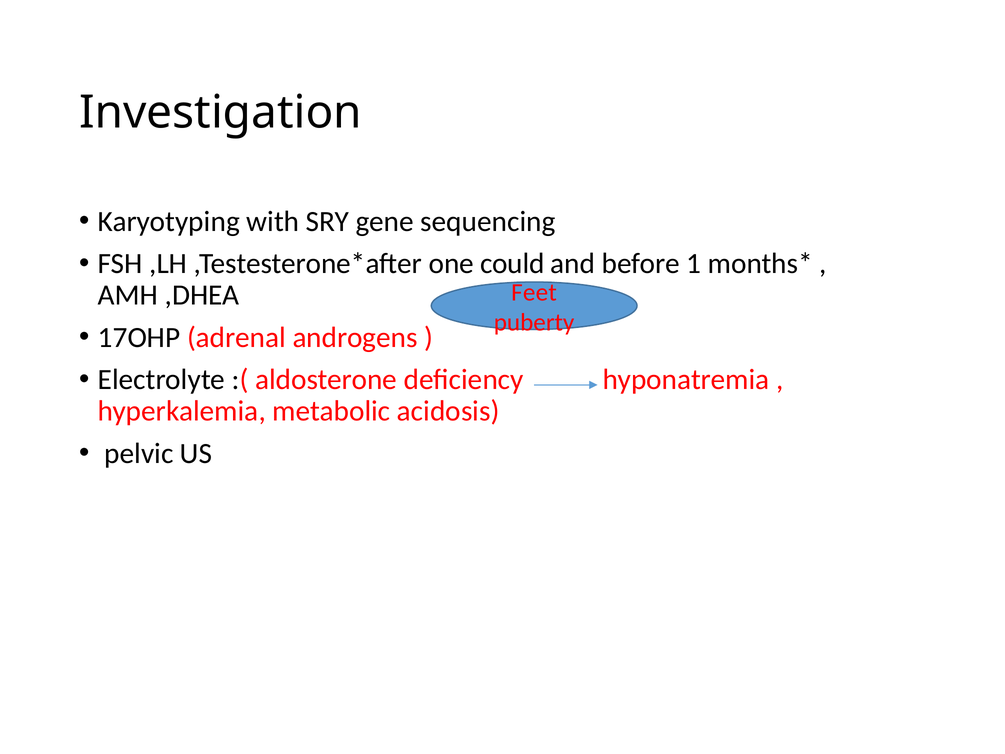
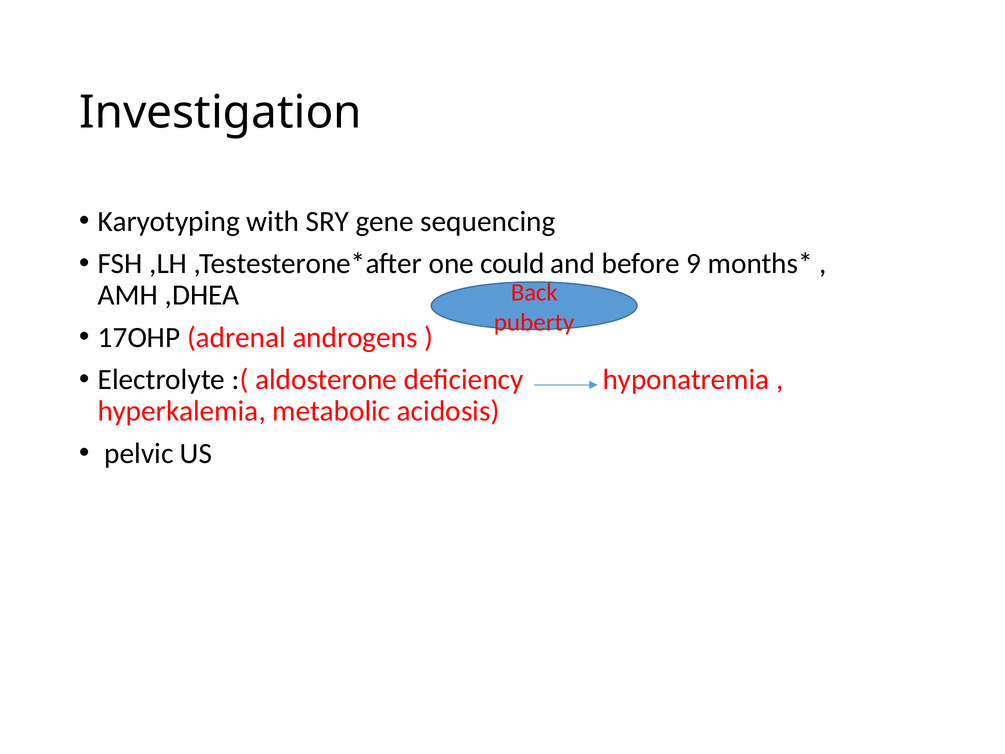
1: 1 -> 9
Feet: Feet -> Back
